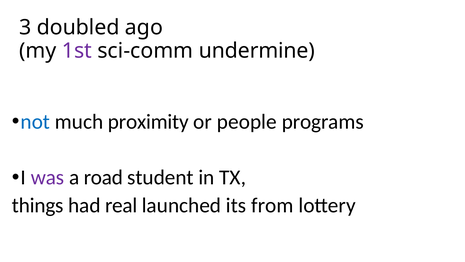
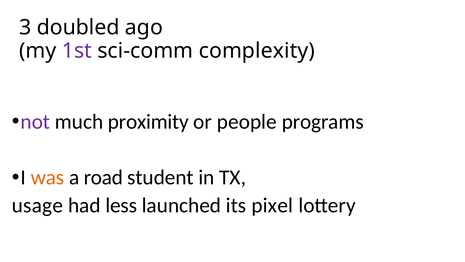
undermine: undermine -> complexity
not colour: blue -> purple
was colour: purple -> orange
things: things -> usage
real: real -> less
from: from -> pixel
